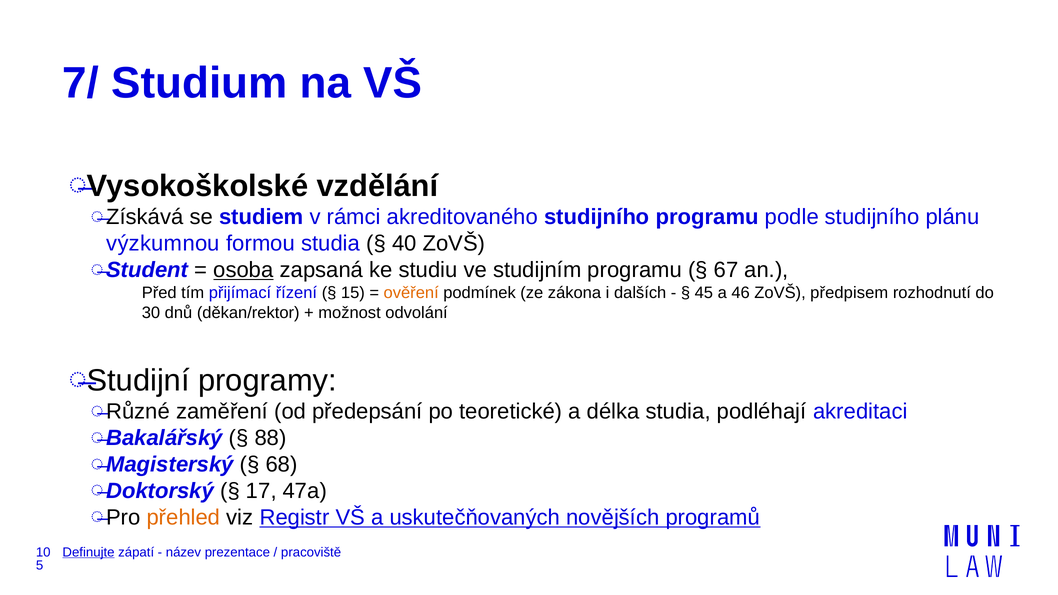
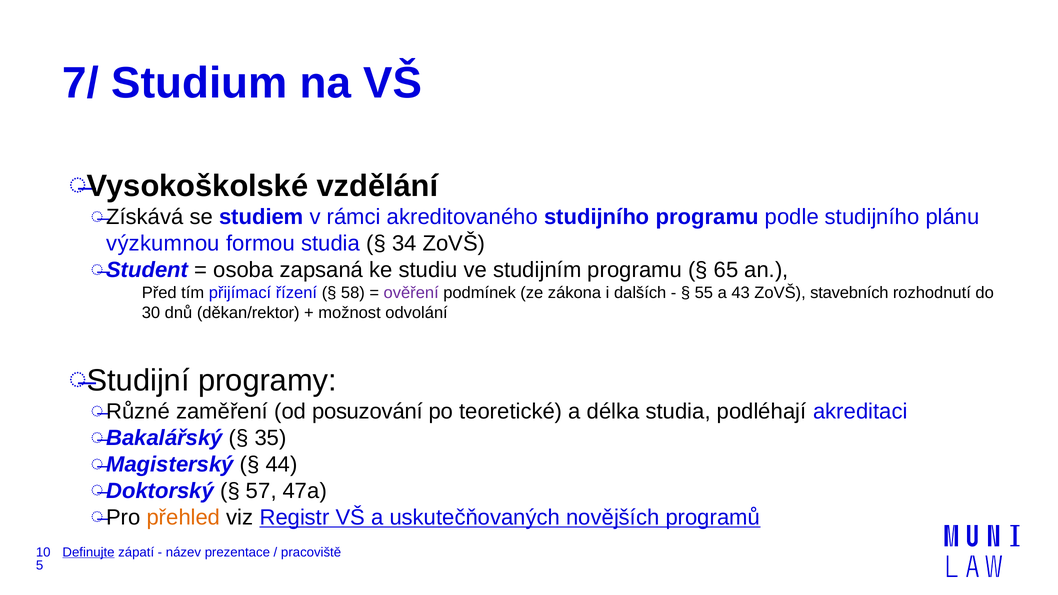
40: 40 -> 34
osoba underline: present -> none
67: 67 -> 65
15: 15 -> 58
ověření colour: orange -> purple
45: 45 -> 55
46: 46 -> 43
předpisem: předpisem -> stavebních
předepsání: předepsání -> posuzování
88: 88 -> 35
68: 68 -> 44
17: 17 -> 57
